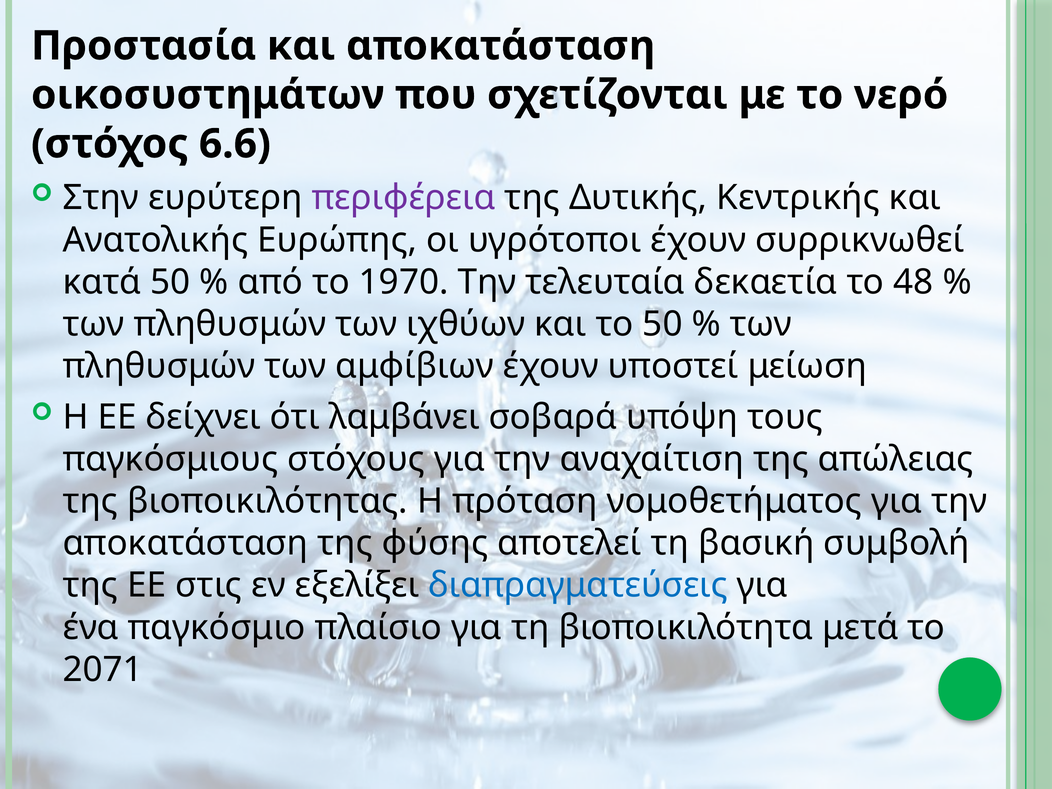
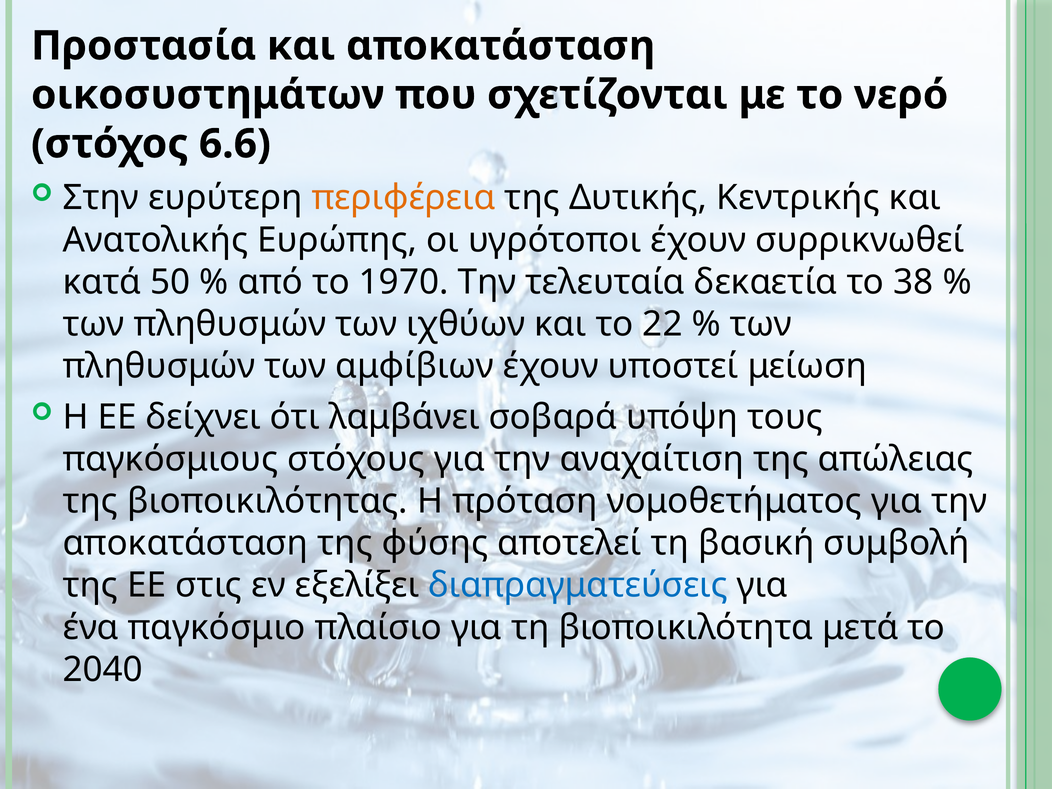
περιφέρεια colour: purple -> orange
48: 48 -> 38
το 50: 50 -> 22
2071: 2071 -> 2040
